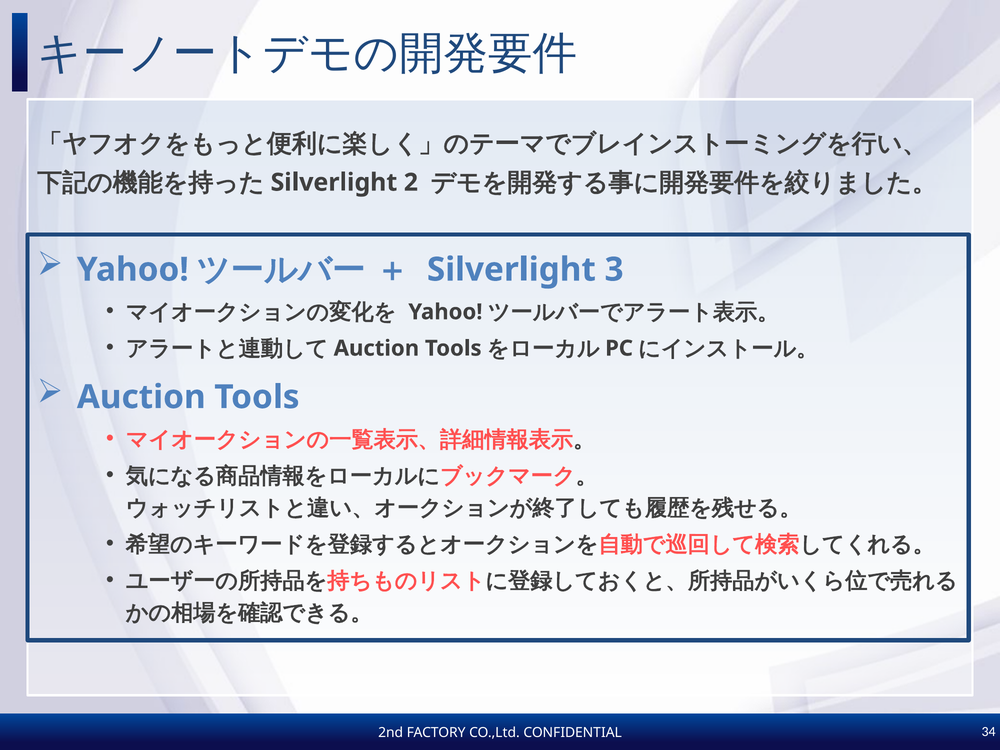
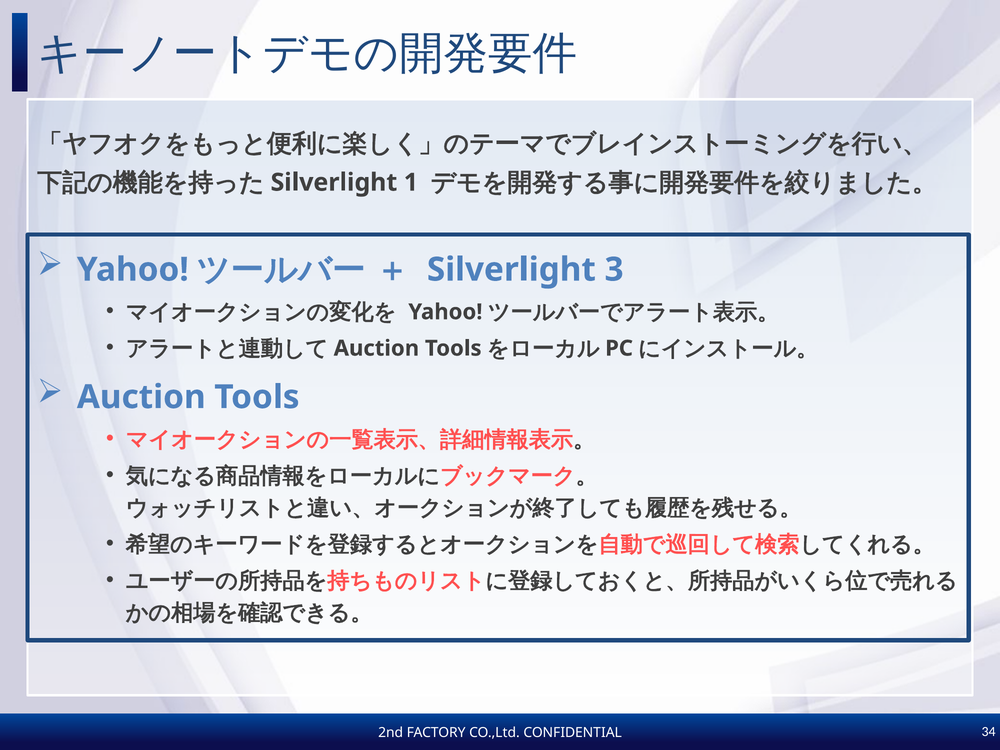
2: 2 -> 1
